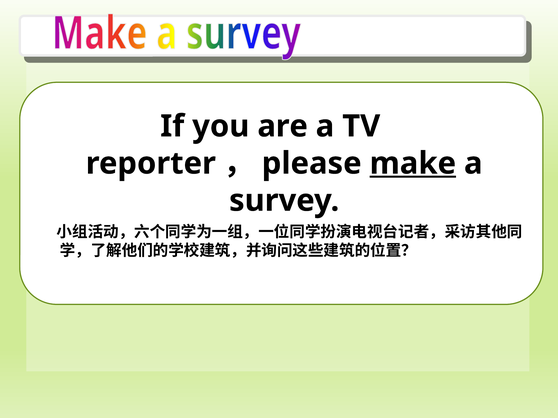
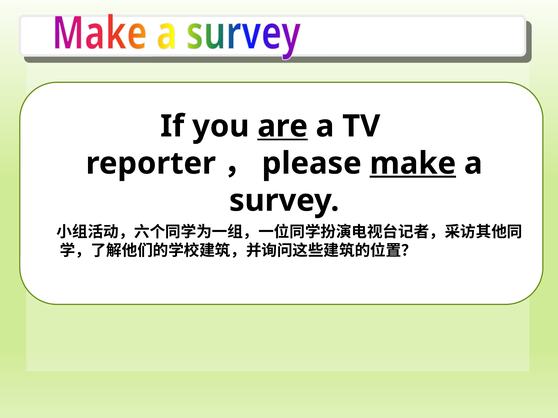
are underline: none -> present
